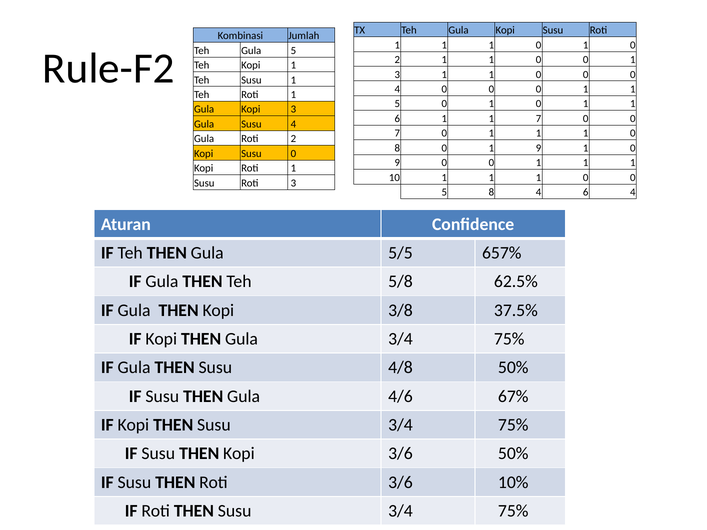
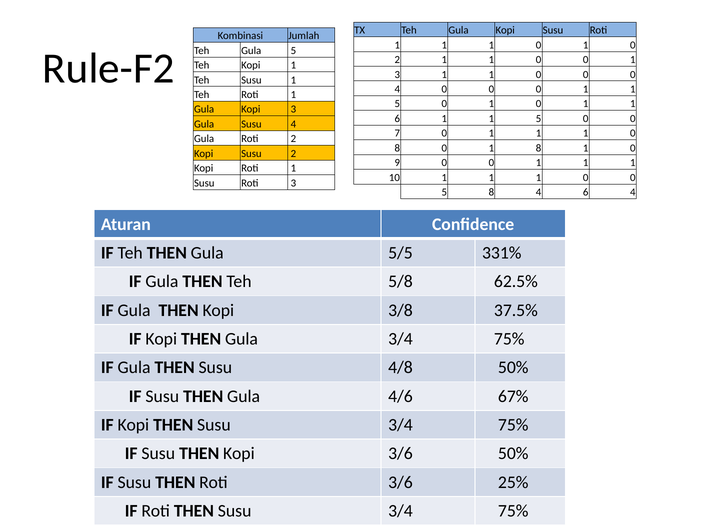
6 1 1 7: 7 -> 5
1 9: 9 -> 8
Susu 0: 0 -> 2
657%: 657% -> 331%
10%: 10% -> 25%
